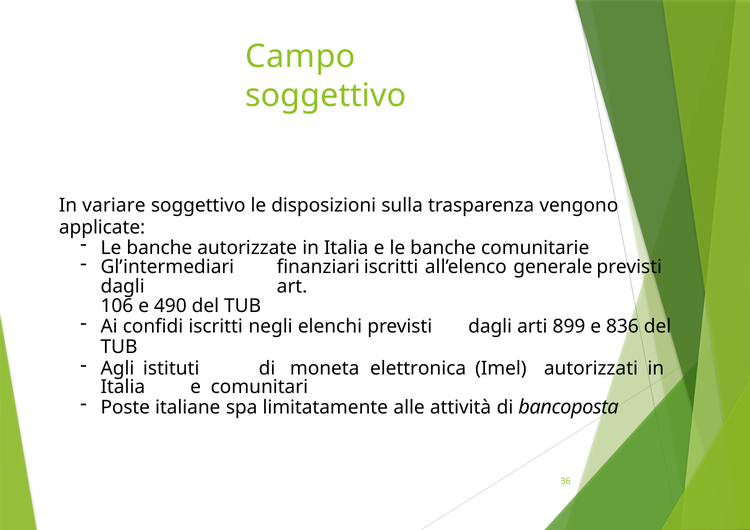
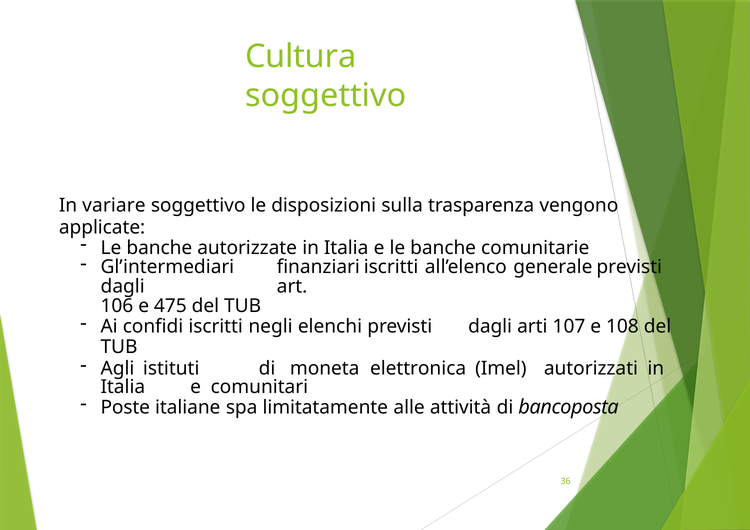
Campo: Campo -> Cultura
490: 490 -> 475
899: 899 -> 107
836: 836 -> 108
